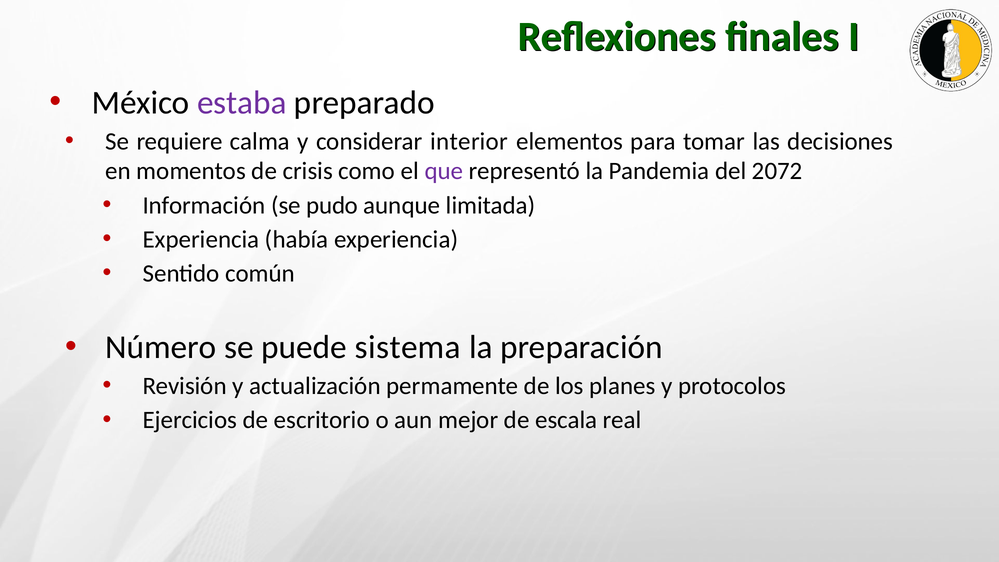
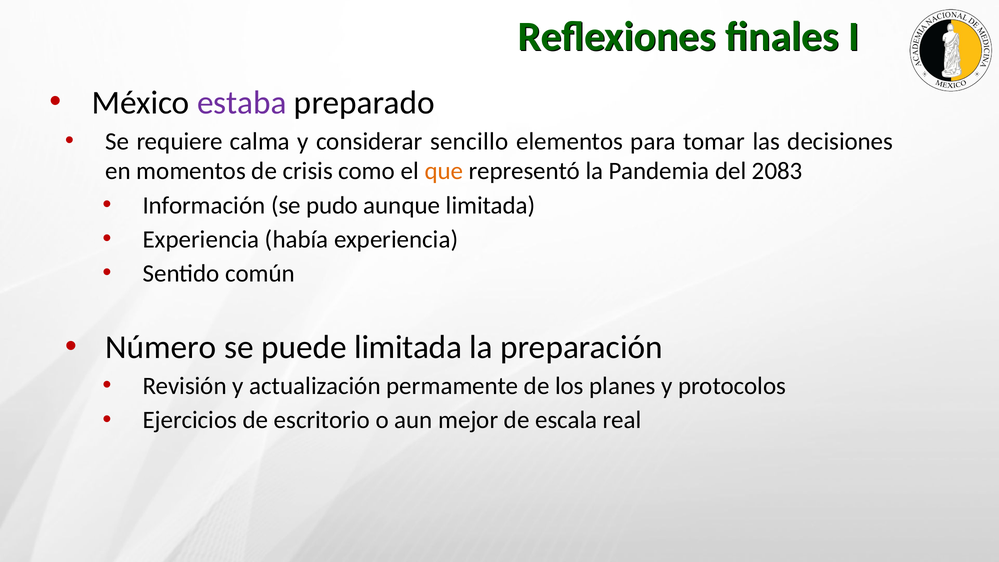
interior: interior -> sencillo
que colour: purple -> orange
2072: 2072 -> 2083
puede sistema: sistema -> limitada
